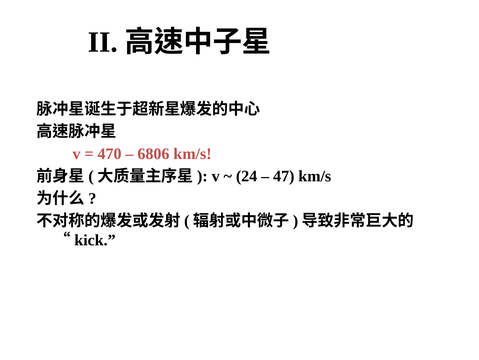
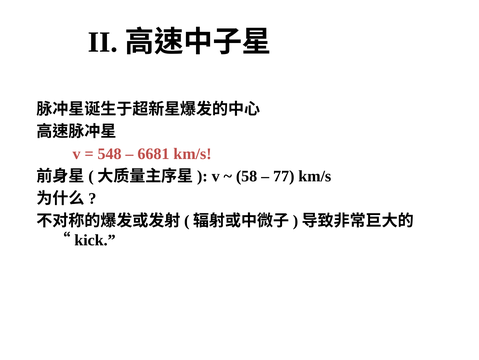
470: 470 -> 548
6806: 6806 -> 6681
24: 24 -> 58
47: 47 -> 77
